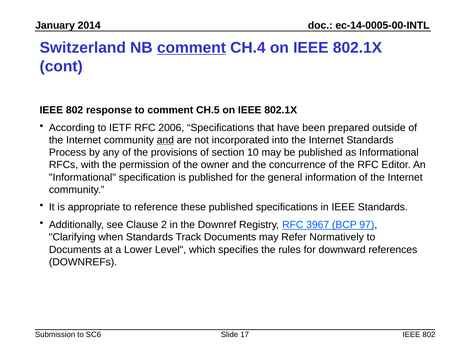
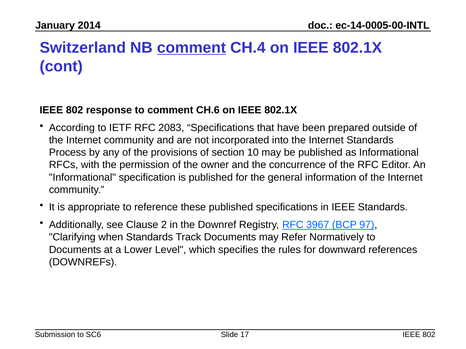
CH.5: CH.5 -> CH.6
2006: 2006 -> 2083
and at (165, 140) underline: present -> none
